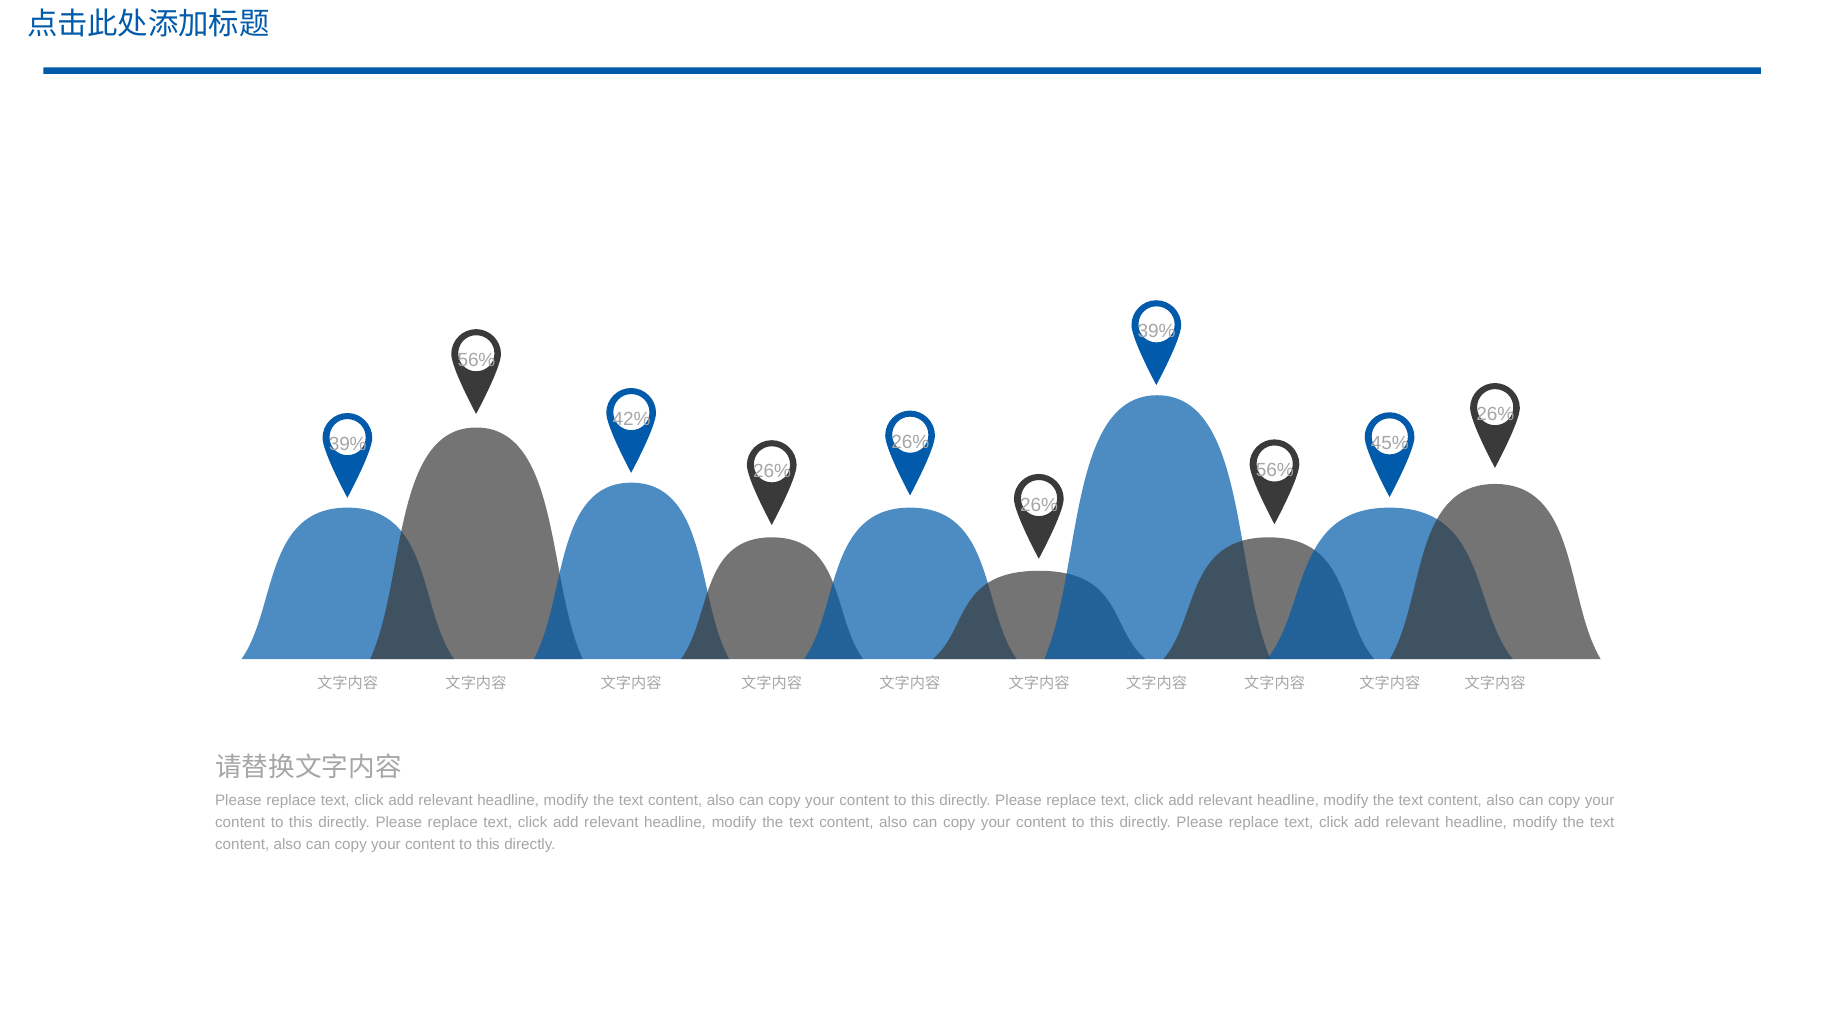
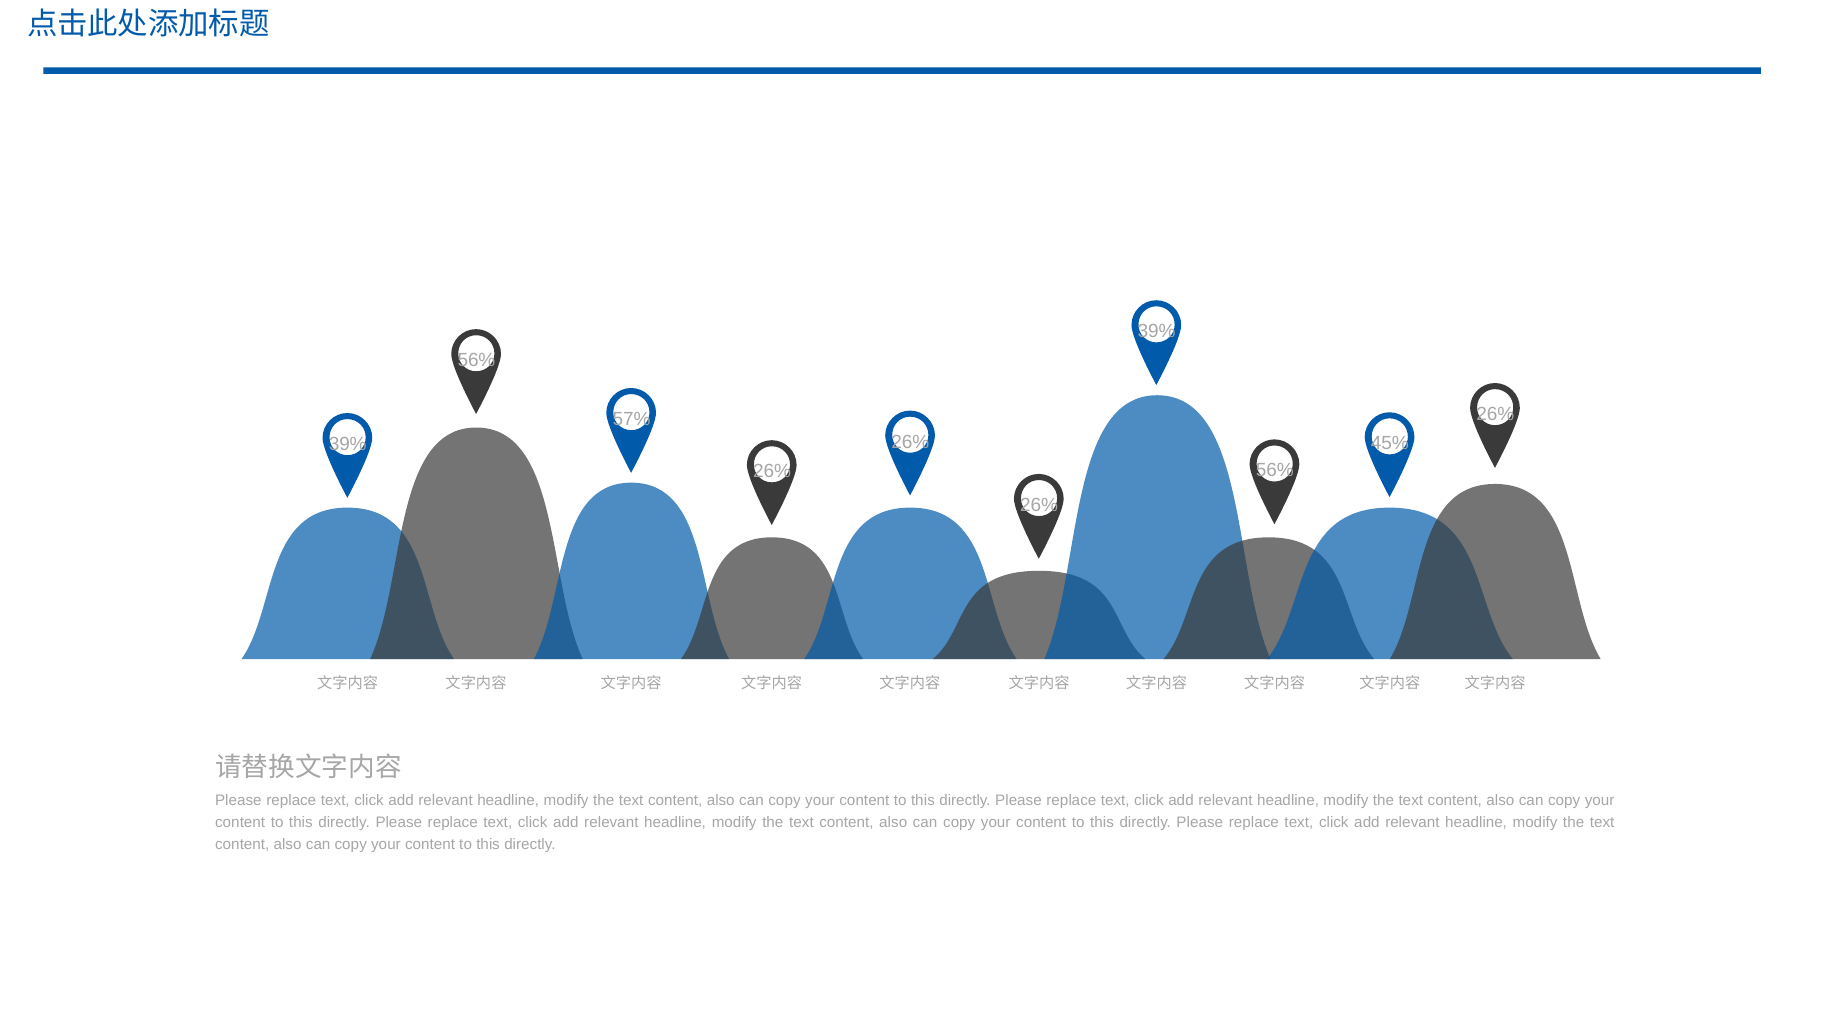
42%: 42% -> 57%
